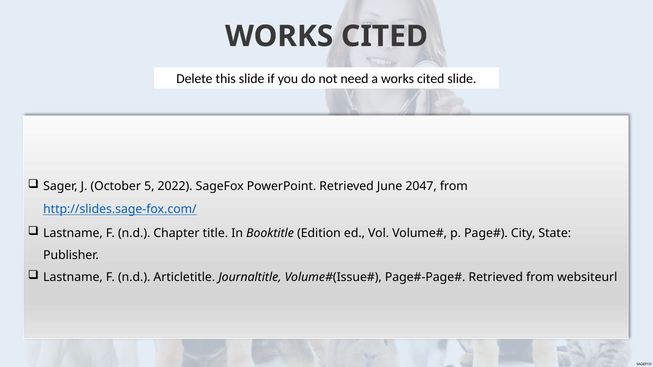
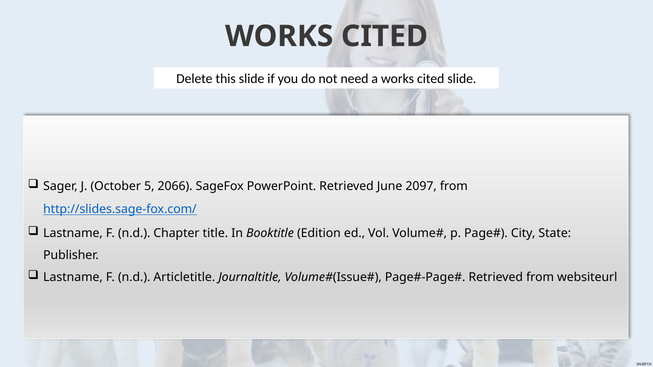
2022: 2022 -> 2066
2047: 2047 -> 2097
